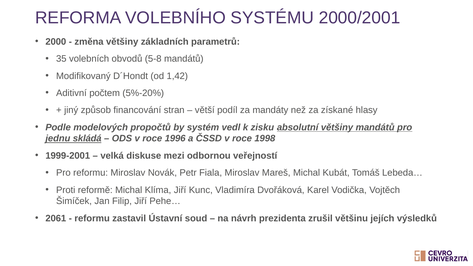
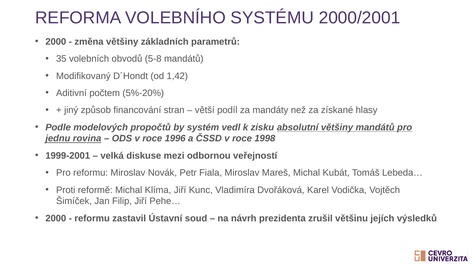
skládá: skládá -> rovina
2061 at (56, 218): 2061 -> 2000
